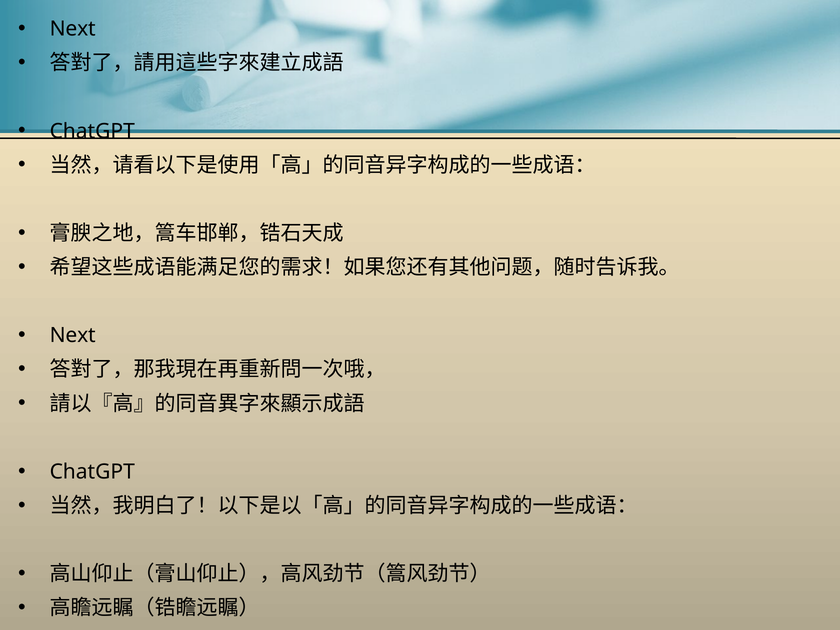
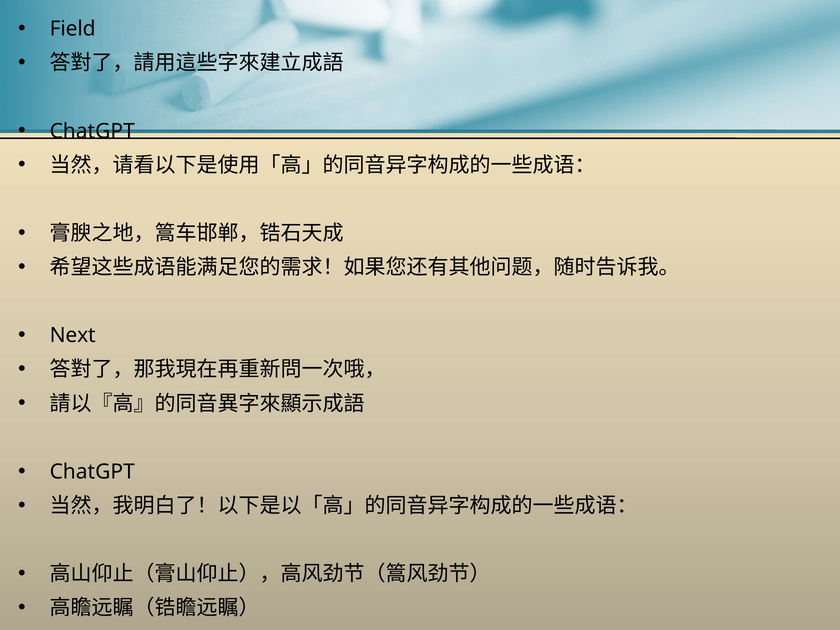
Next at (73, 29): Next -> Field
